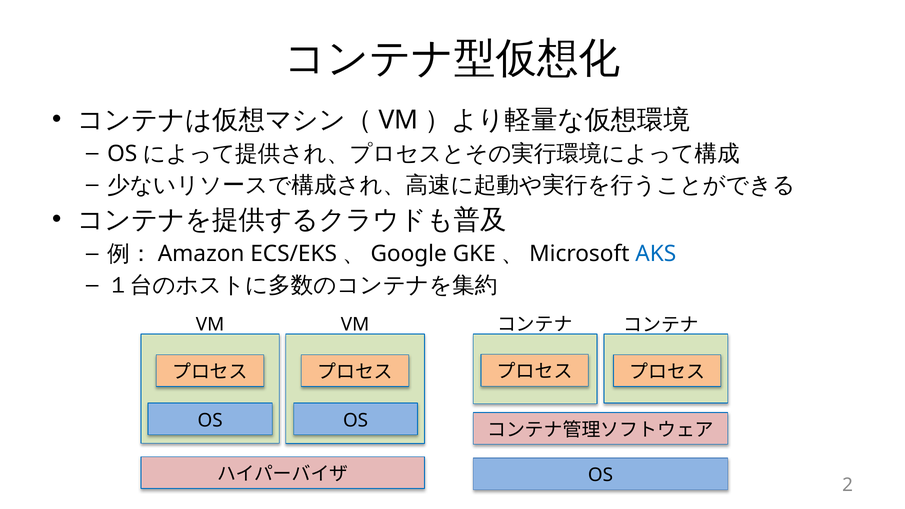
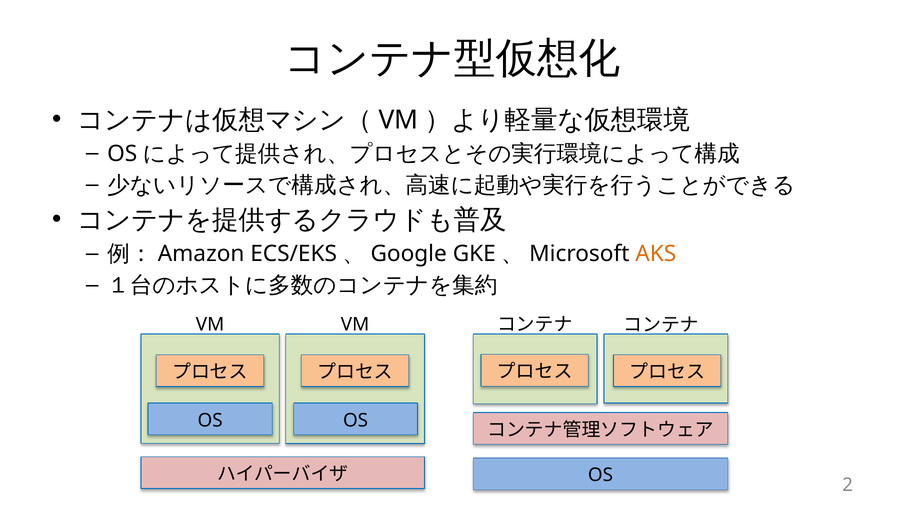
AKS colour: blue -> orange
